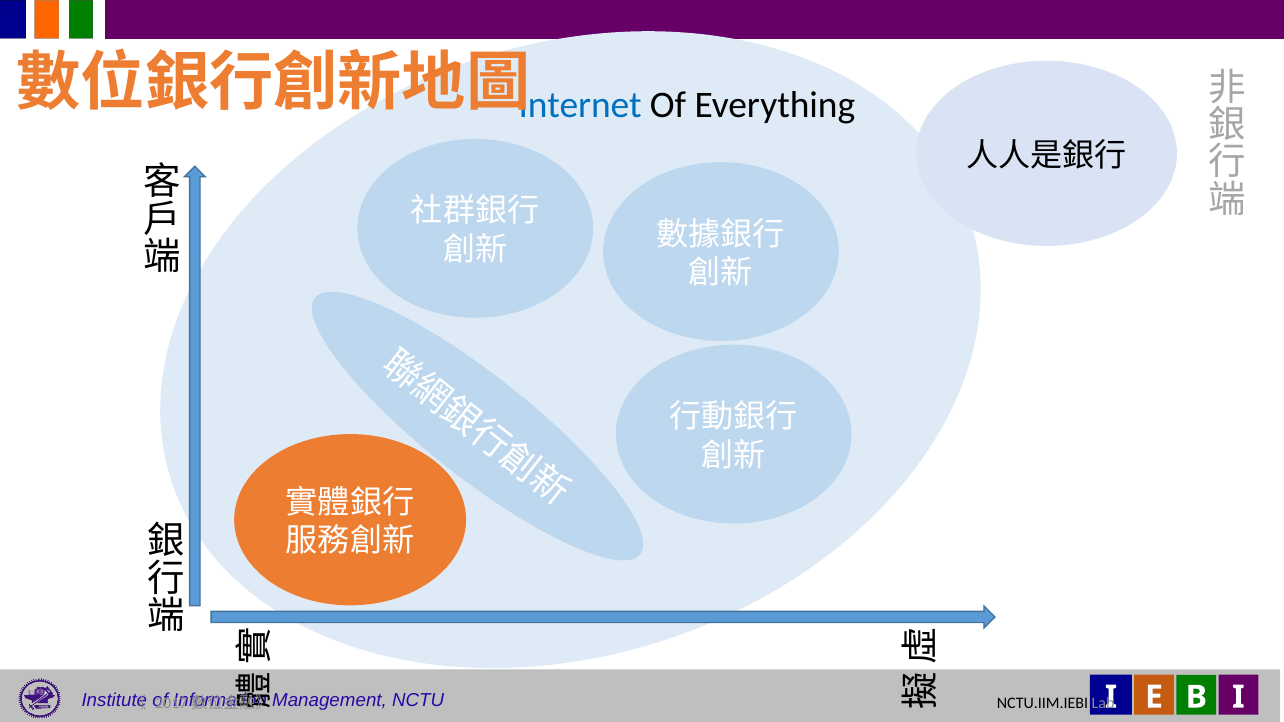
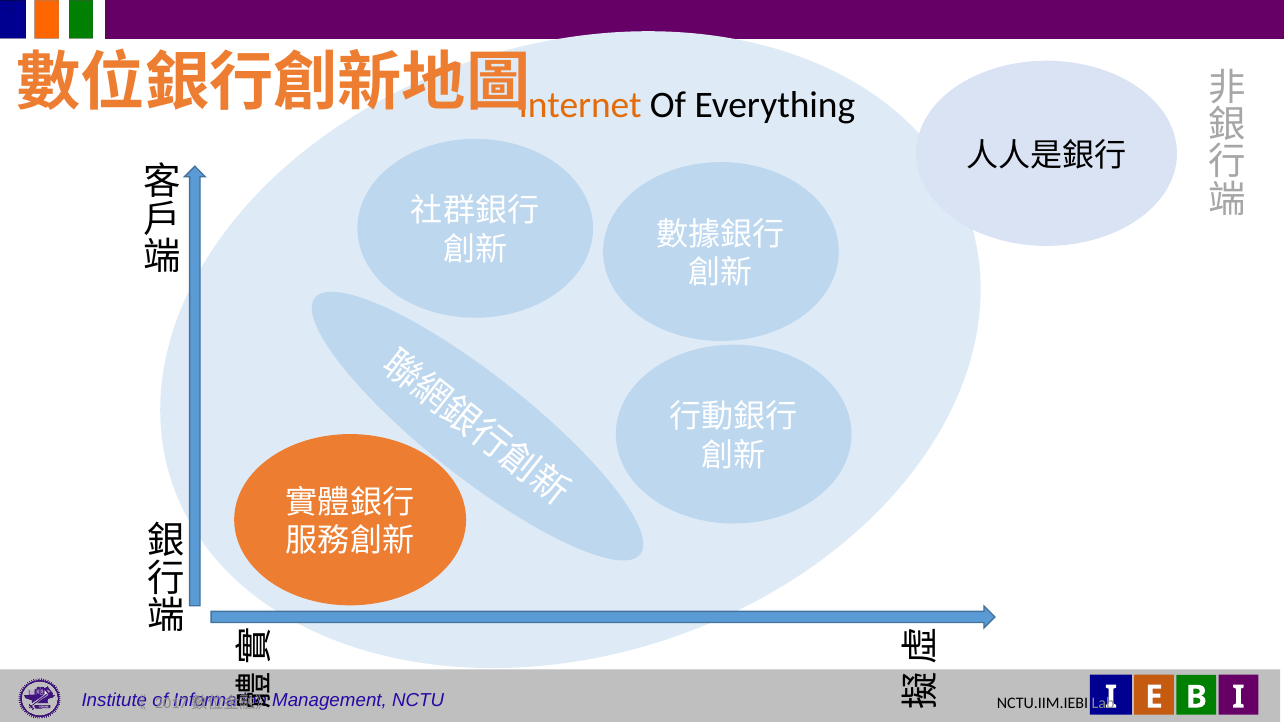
Internet colour: blue -> orange
